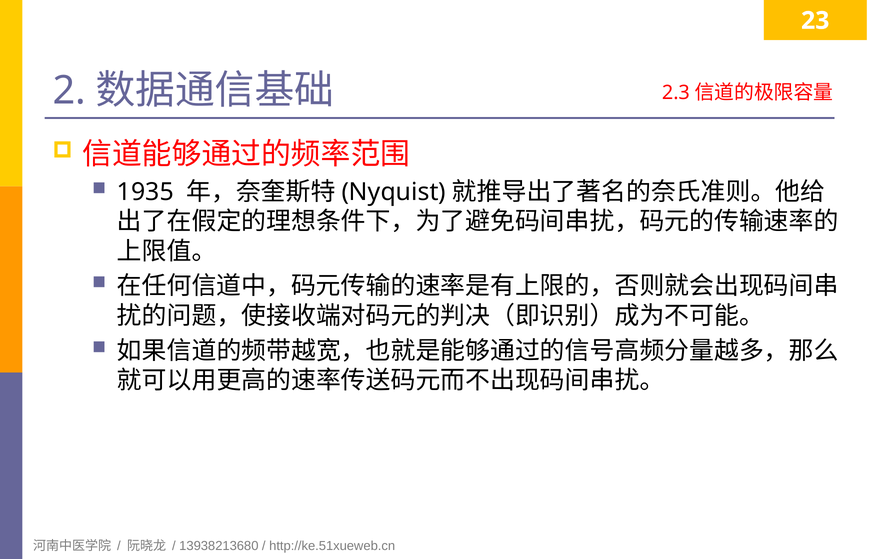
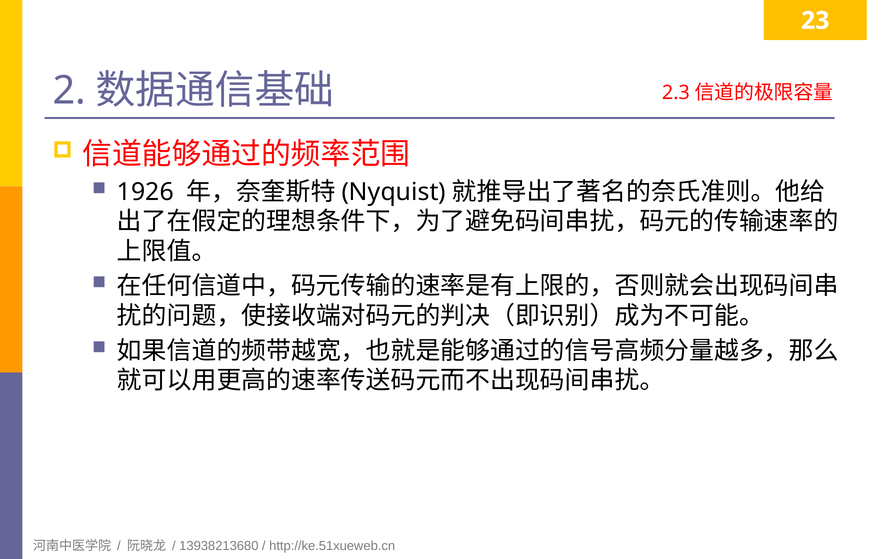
1935: 1935 -> 1926
